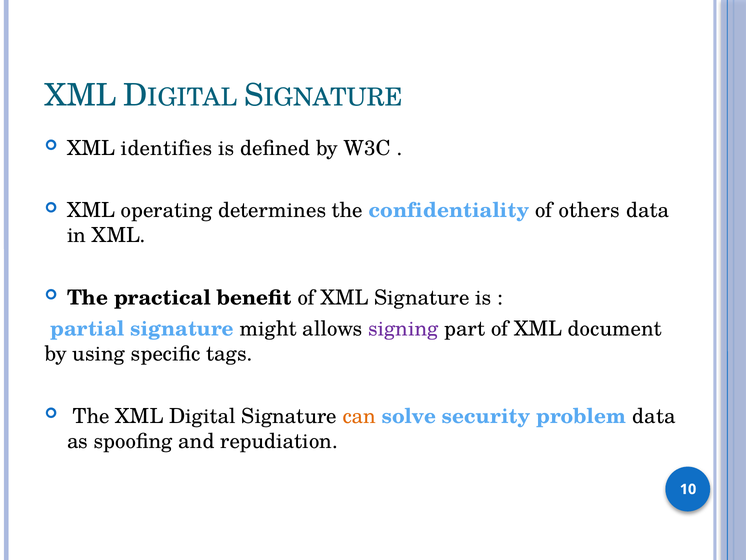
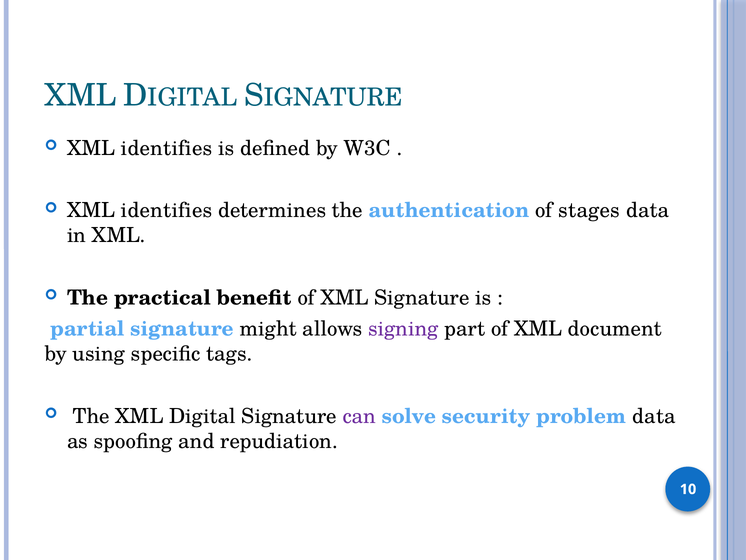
operating at (167, 210): operating -> identifies
confidentiality: confidentiality -> authentication
others: others -> stages
can colour: orange -> purple
